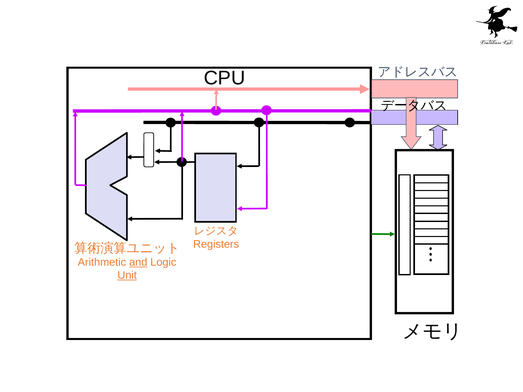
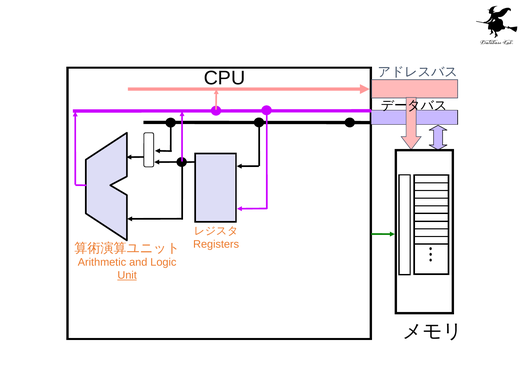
and underline: present -> none
